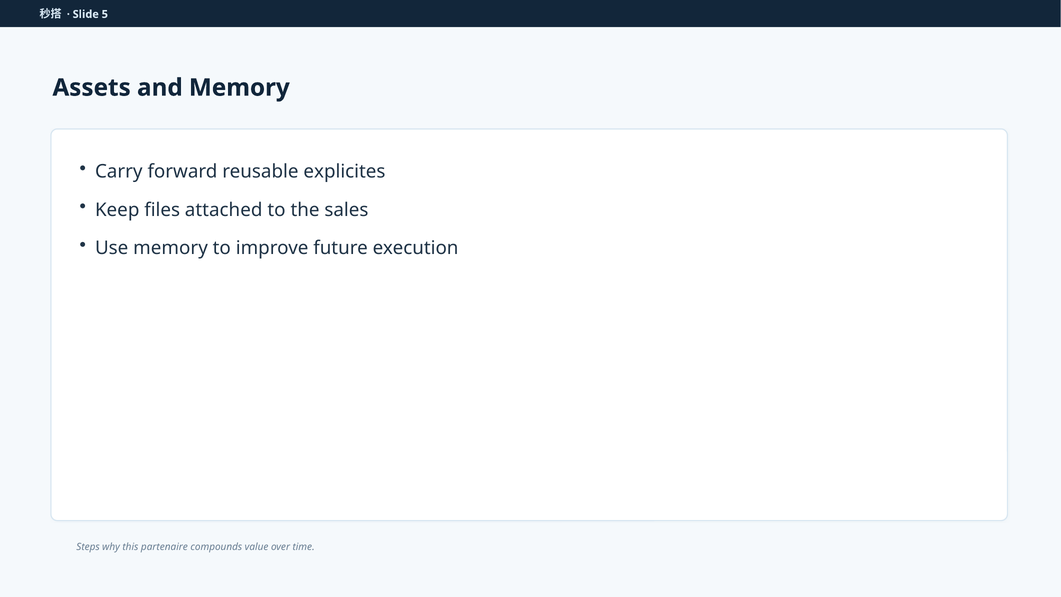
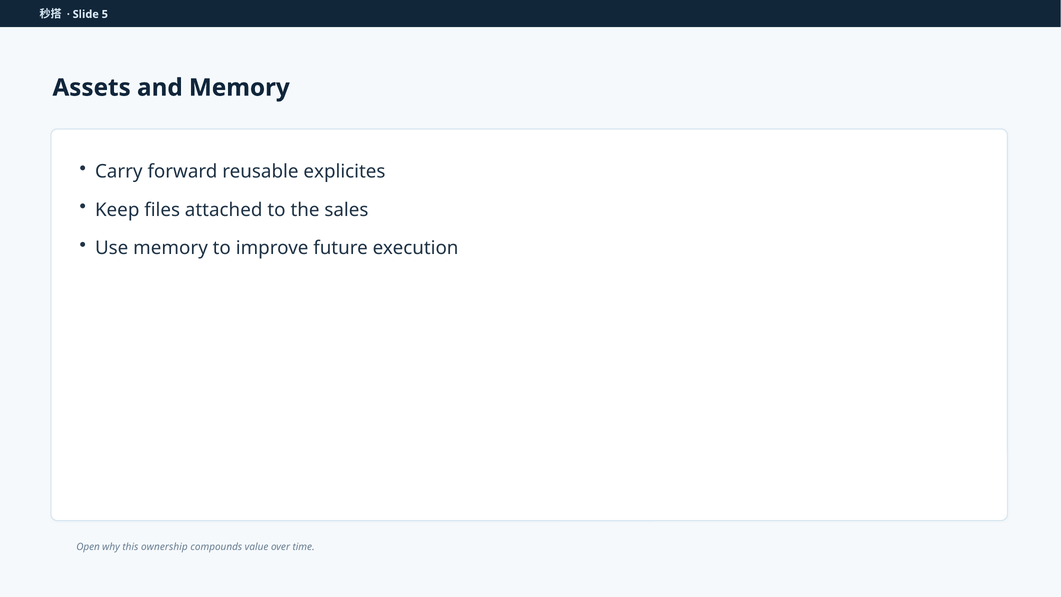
Steps: Steps -> Open
partenaire: partenaire -> ownership
